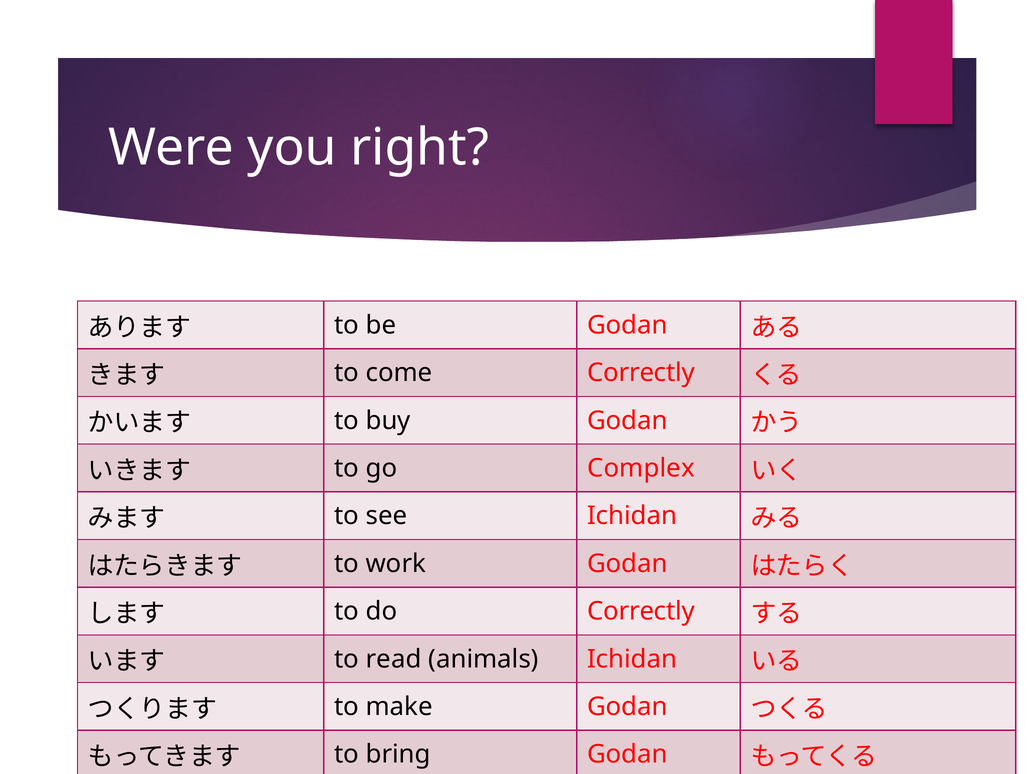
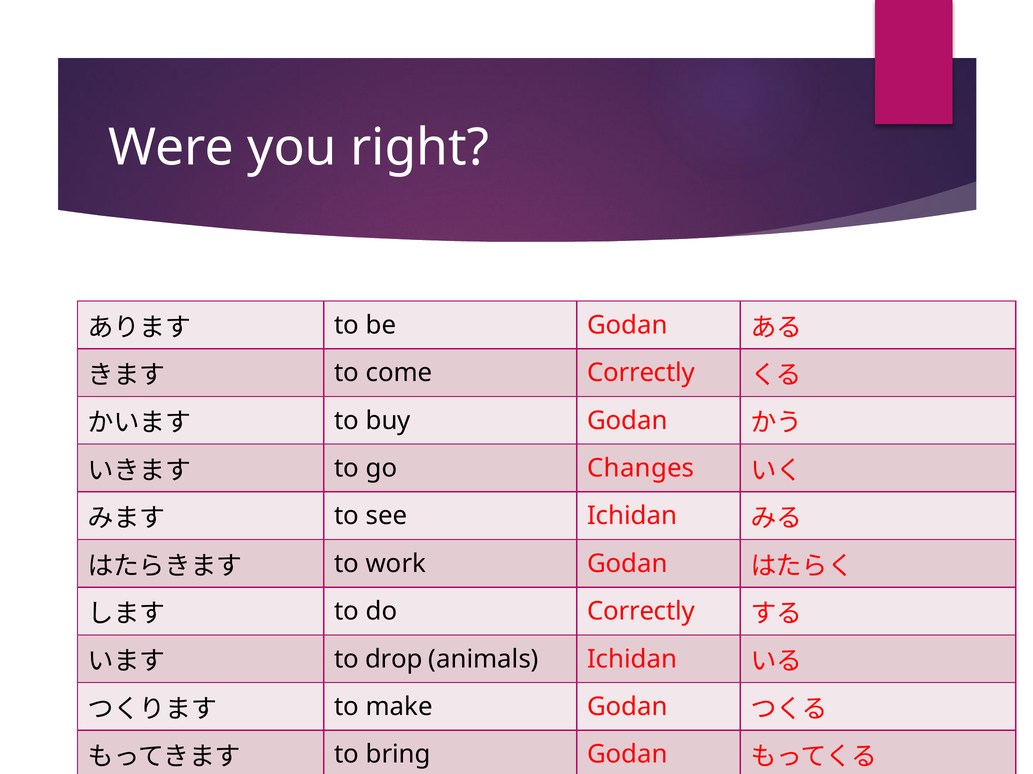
Complex: Complex -> Changes
read: read -> drop
